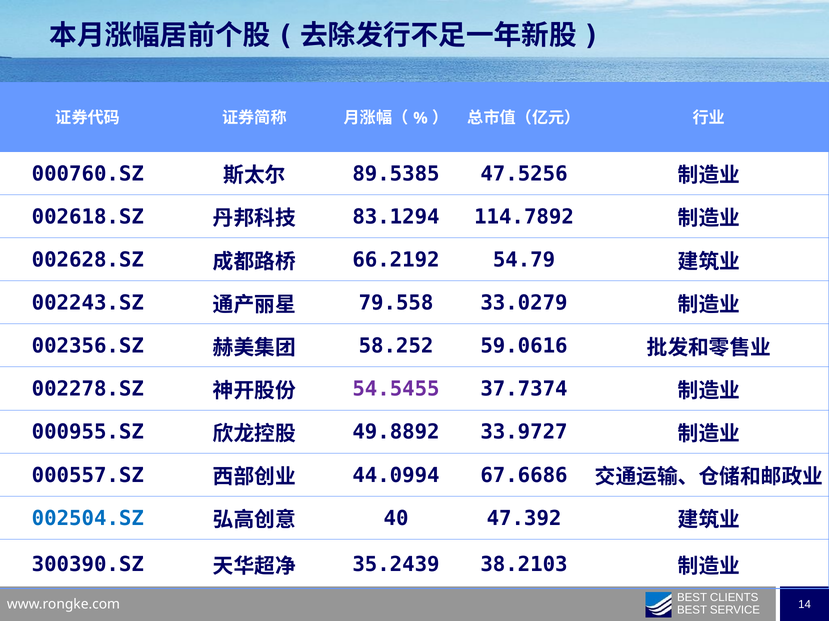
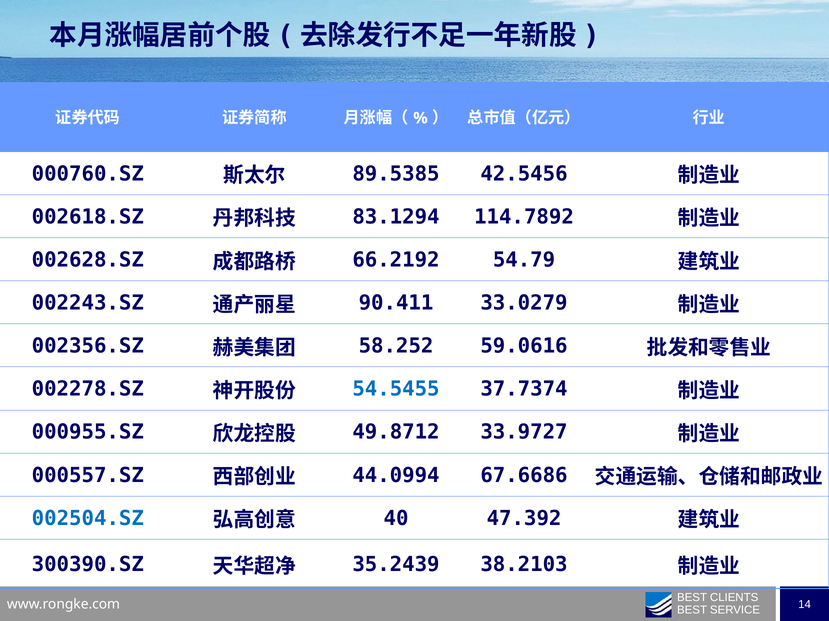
47.5256: 47.5256 -> 42.5456
79.558: 79.558 -> 90.411
54.5455 colour: purple -> blue
49.8892: 49.8892 -> 49.8712
